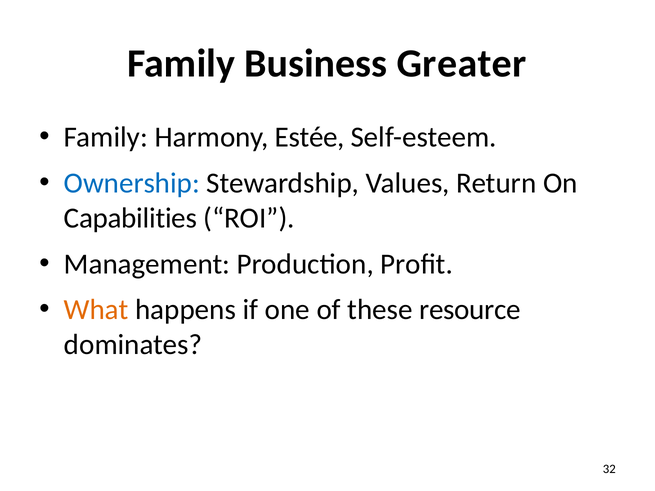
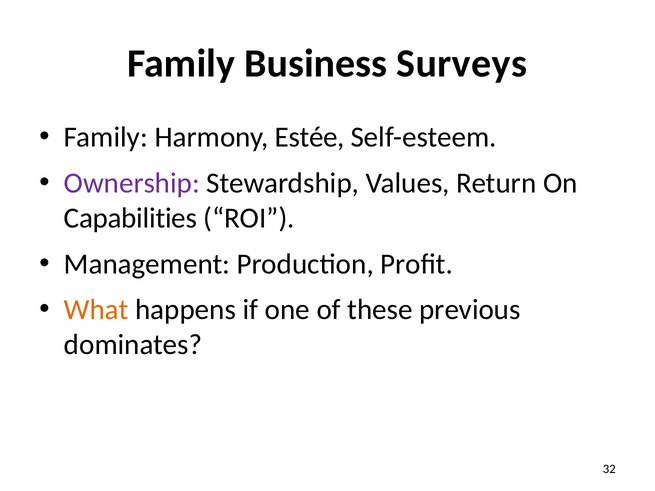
Greater: Greater -> Surveys
Ownership colour: blue -> purple
resource: resource -> previous
